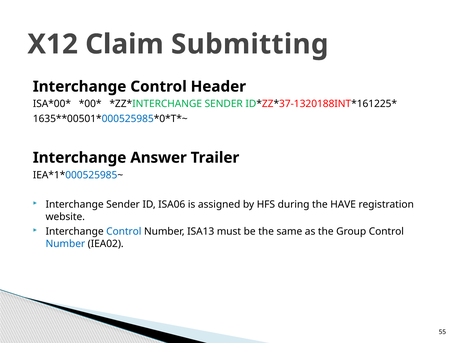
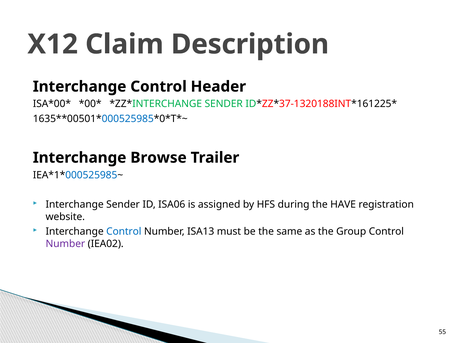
Submitting: Submitting -> Description
Answer: Answer -> Browse
Number at (65, 243) colour: blue -> purple
